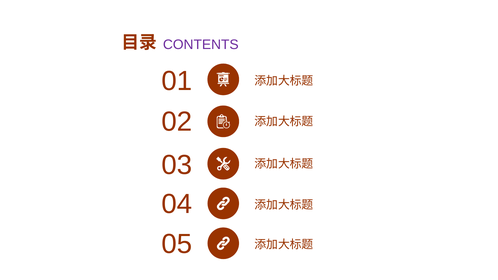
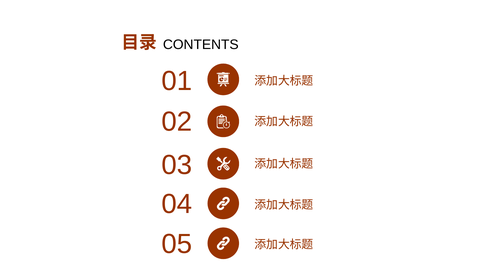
CONTENTS colour: purple -> black
